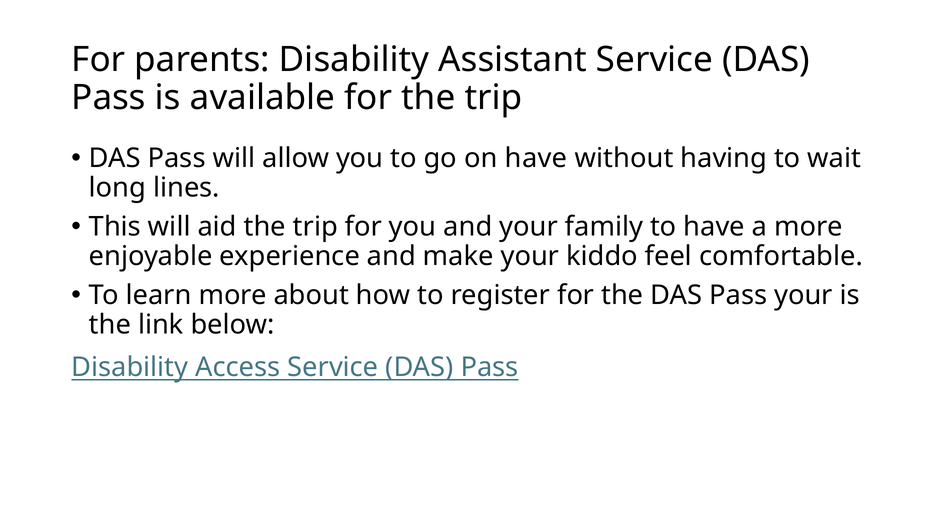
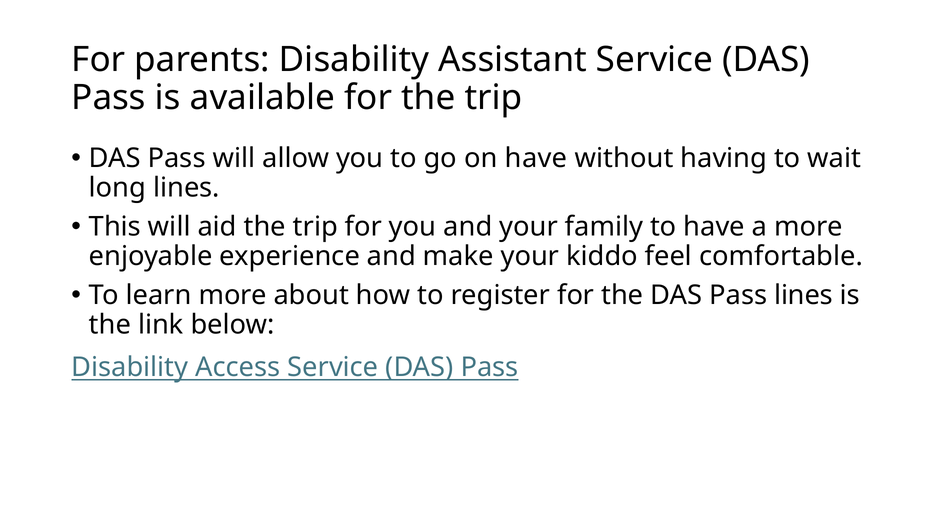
Pass your: your -> lines
